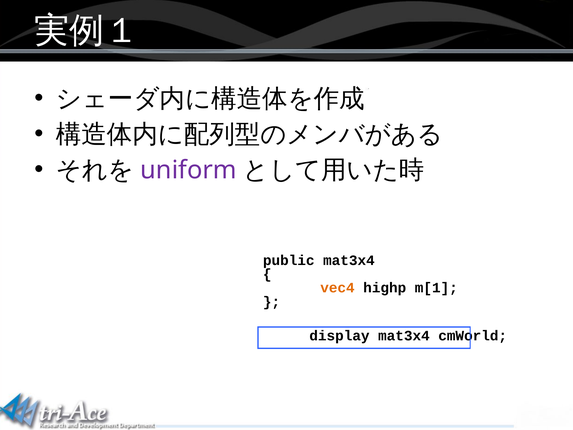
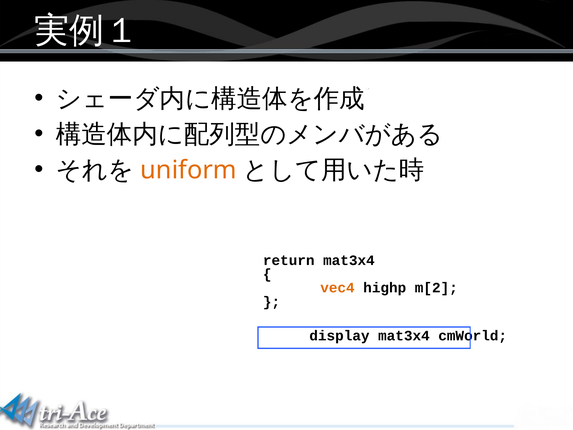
uniform colour: purple -> orange
public: public -> return
m[1: m[1 -> m[2
